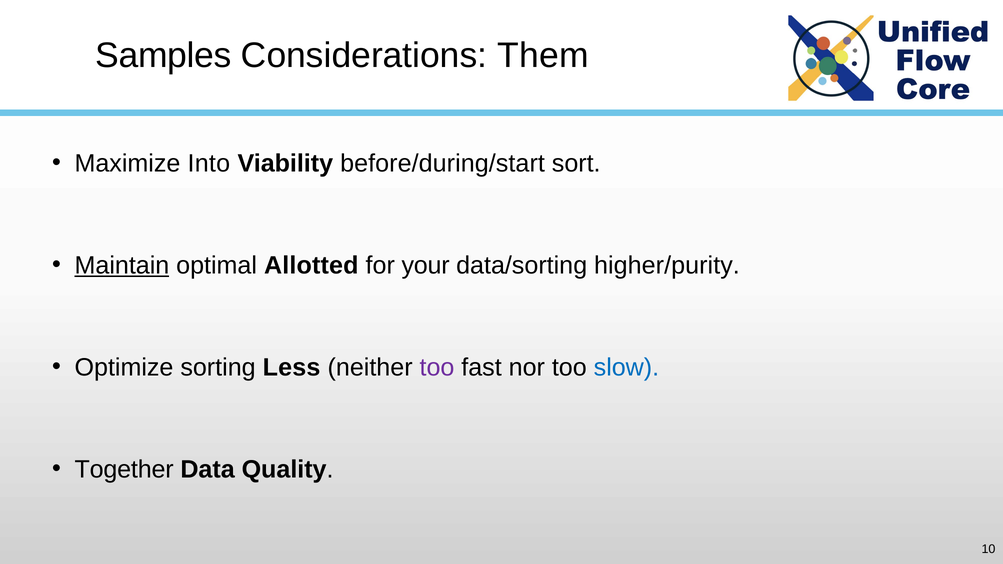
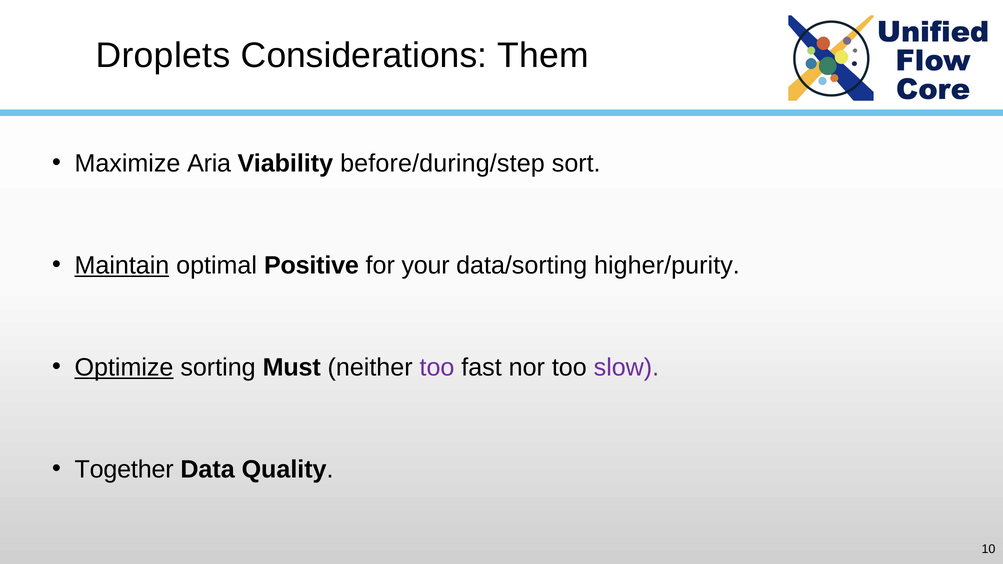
Samples: Samples -> Droplets
Into: Into -> Aria
before/during/start: before/during/start -> before/during/step
Allotted: Allotted -> Positive
Optimize underline: none -> present
Less: Less -> Must
slow colour: blue -> purple
